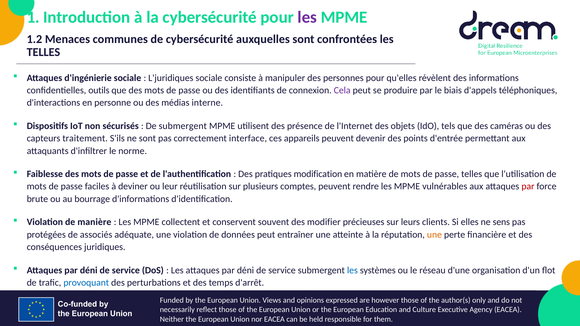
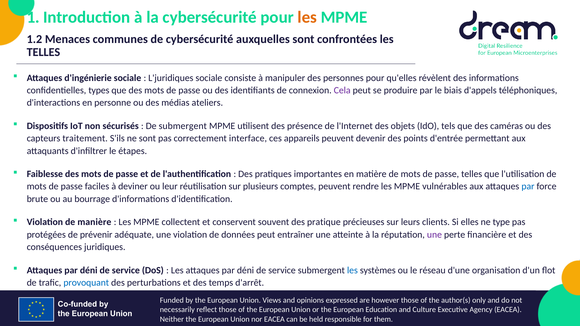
les at (307, 17) colour: purple -> orange
outils: outils -> types
interne: interne -> ateliers
norme: norme -> étapes
modification: modification -> importantes
par at (528, 187) colour: red -> blue
modifier: modifier -> pratique
sens: sens -> type
associés: associés -> prévenir
une at (434, 235) colour: orange -> purple
